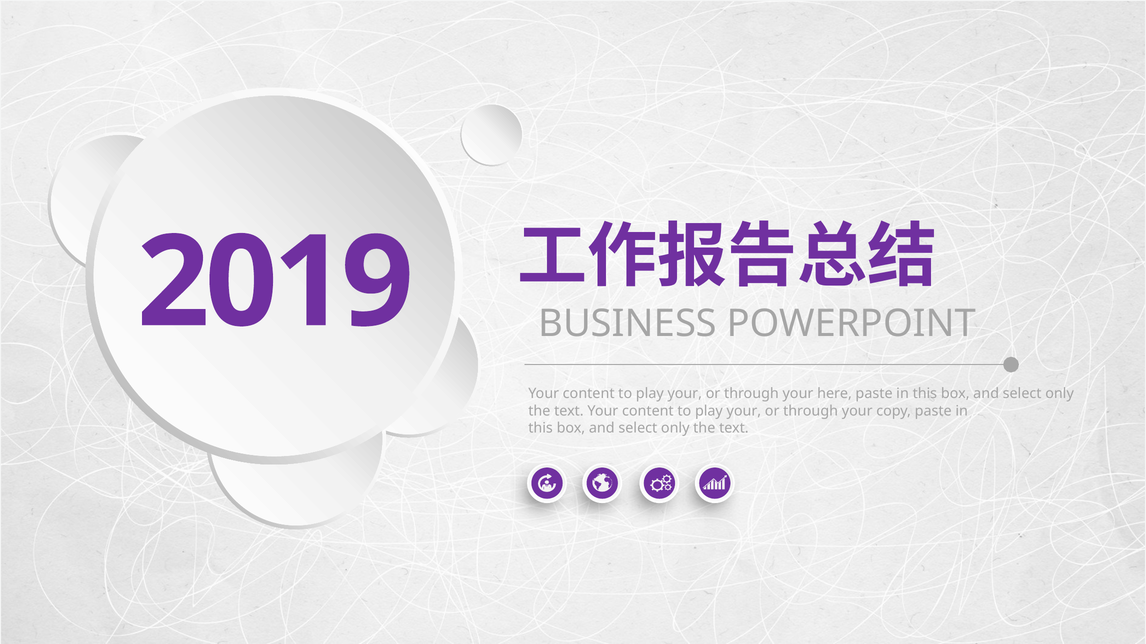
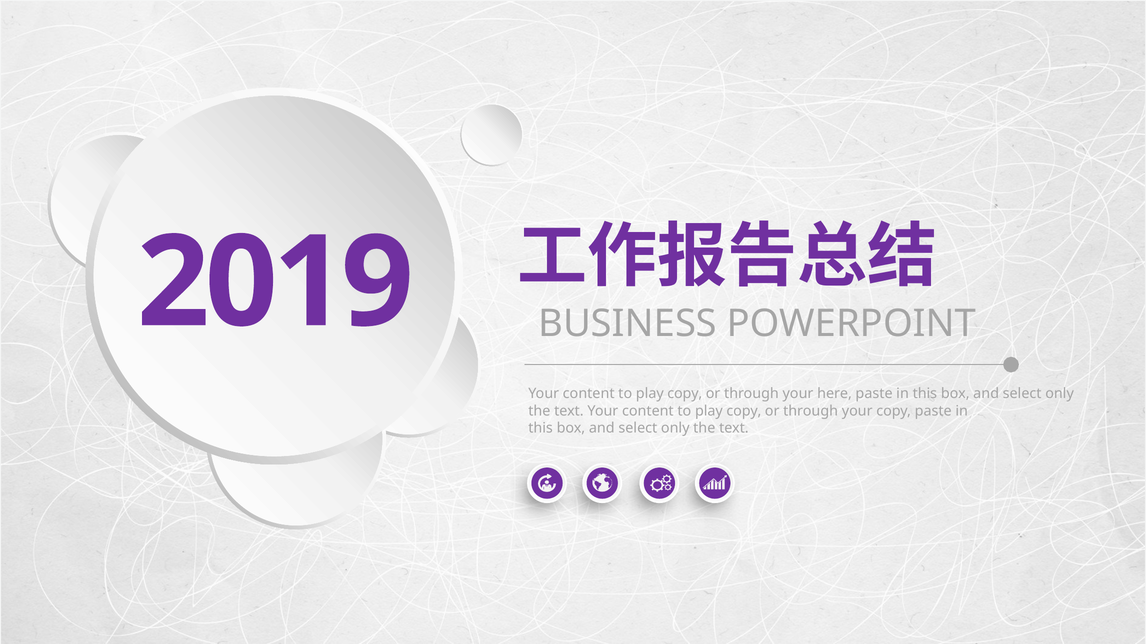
your at (685, 394): your -> copy
your at (744, 411): your -> copy
